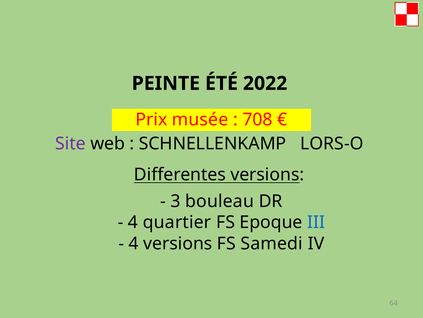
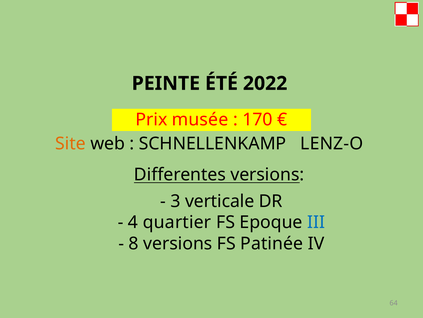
708: 708 -> 170
Site colour: purple -> orange
LORS-O: LORS-O -> LENZ-O
bouleau: bouleau -> verticale
4 at (134, 243): 4 -> 8
Samedi: Samedi -> Patinée
